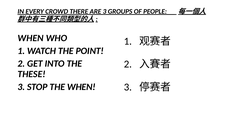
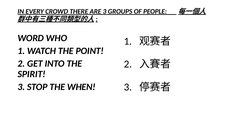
WHEN at (31, 38): WHEN -> WORD
THESE: THESE -> SPIRIT
